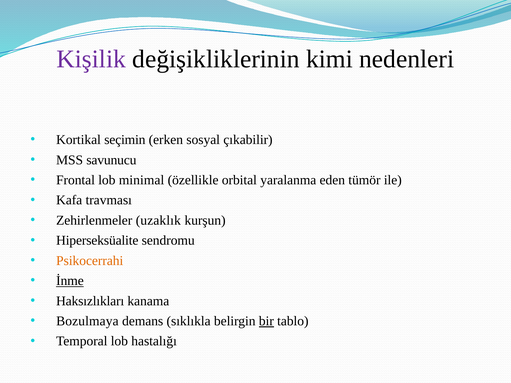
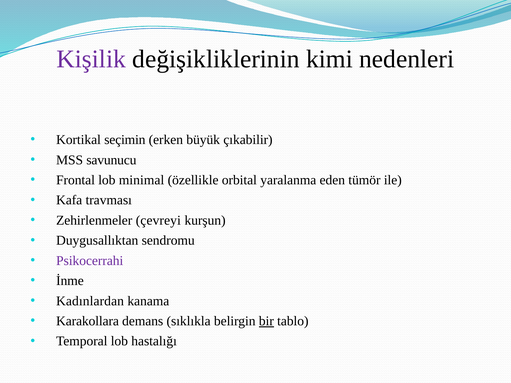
sosyal: sosyal -> büyük
uzaklık: uzaklık -> çevreyi
Hiperseksüalite: Hiperseksüalite -> Duygusallıktan
Psikocerrahi colour: orange -> purple
İnme underline: present -> none
Haksızlıkları: Haksızlıkları -> Kadınlardan
Bozulmaya: Bozulmaya -> Karakollara
